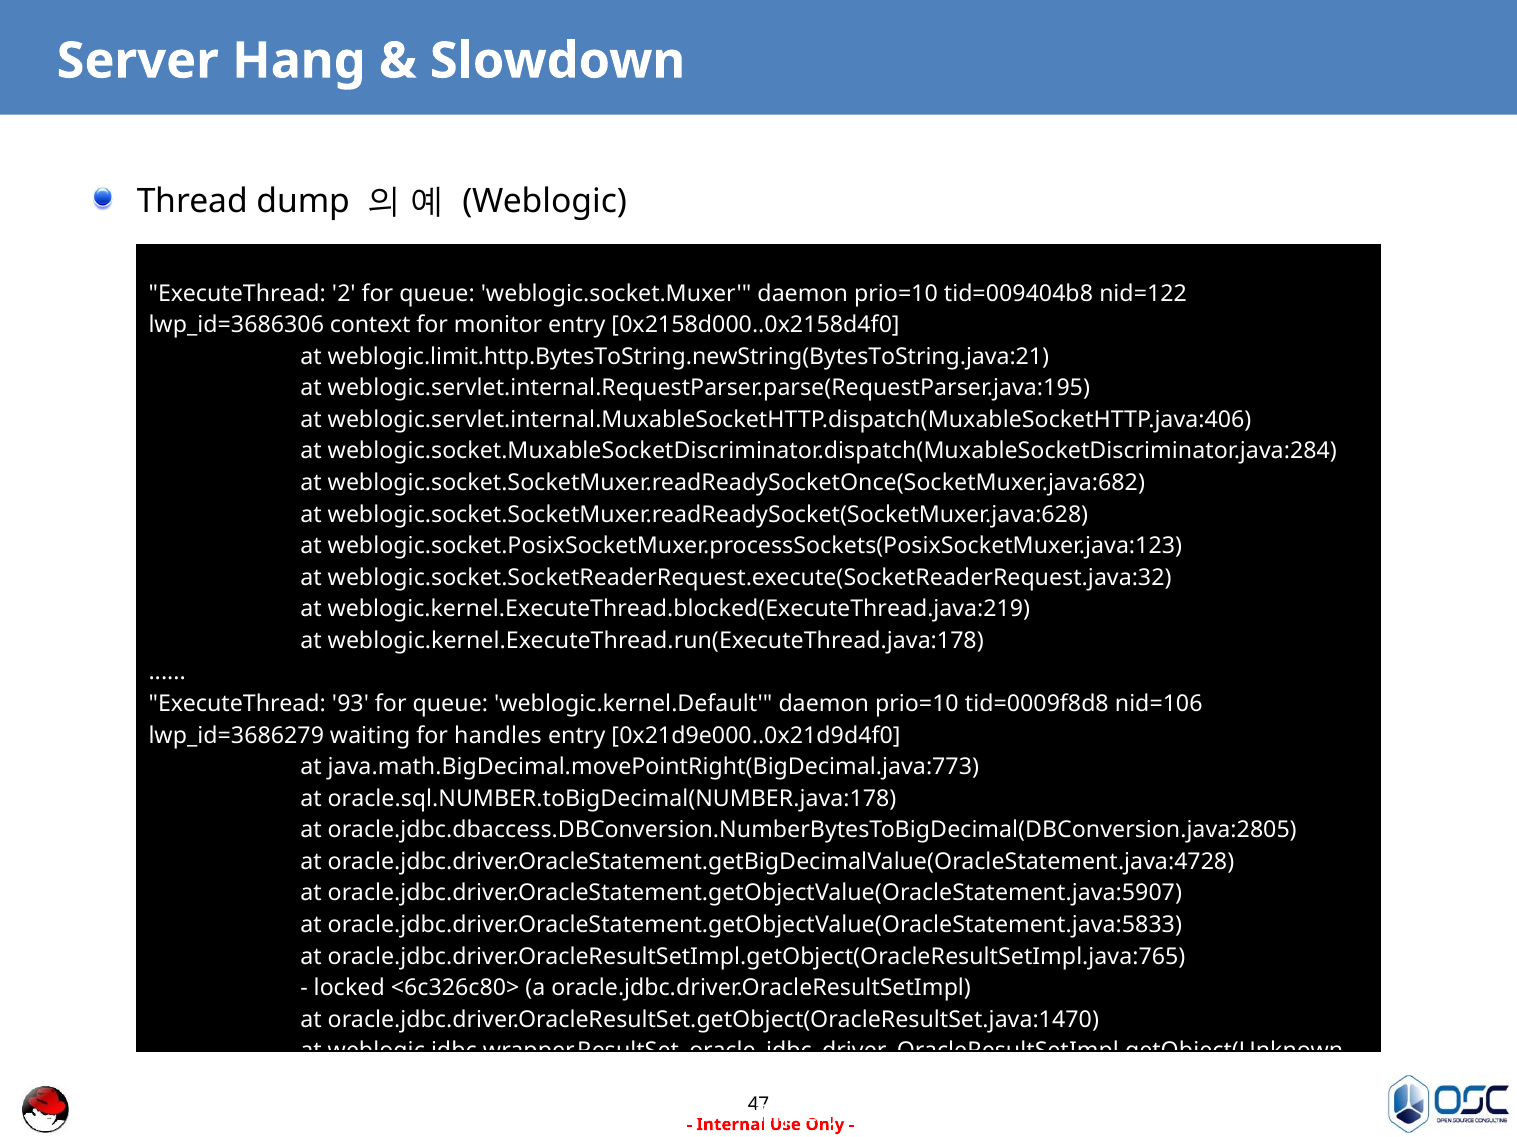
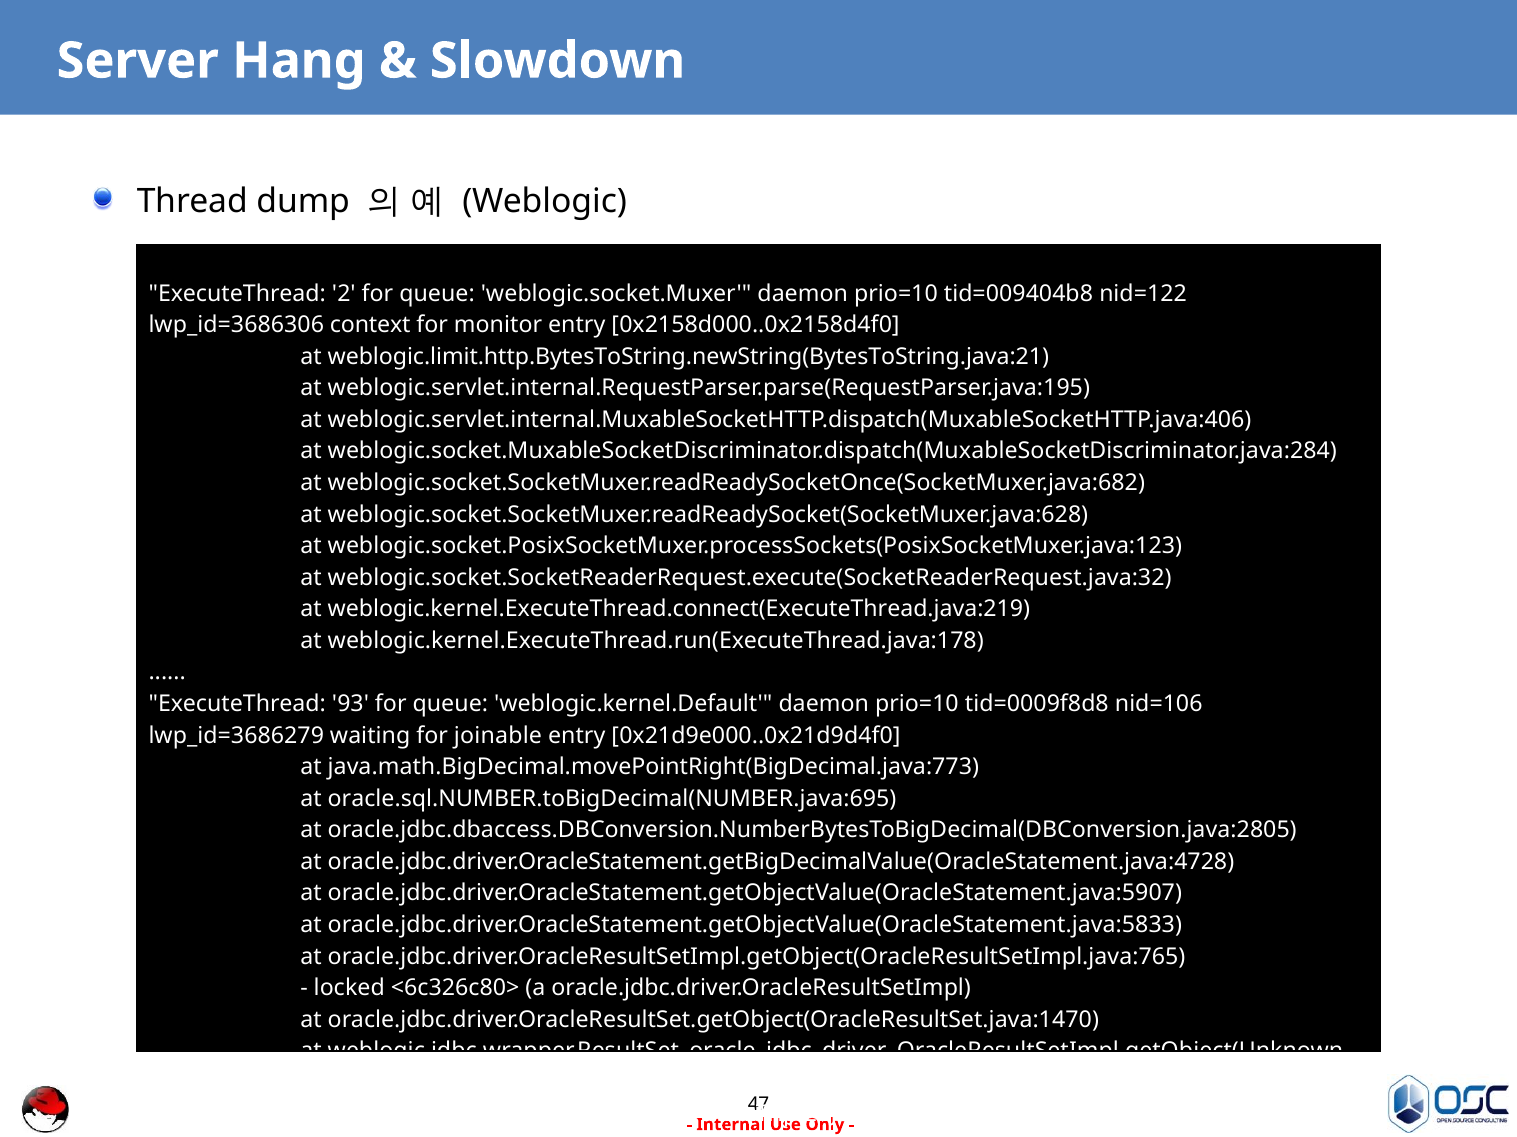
weblogic.kernel.ExecuteThread.blocked(ExecuteThread.java:219: weblogic.kernel.ExecuteThread.blocked(ExecuteThread.java:219 -> weblogic.kernel.ExecuteThread.connect(ExecuteThread.java:219
handles: handles -> joinable
oracle.sql.NUMBER.toBigDecimal(NUMBER.java:178: oracle.sql.NUMBER.toBigDecimal(NUMBER.java:178 -> oracle.sql.NUMBER.toBigDecimal(NUMBER.java:695
